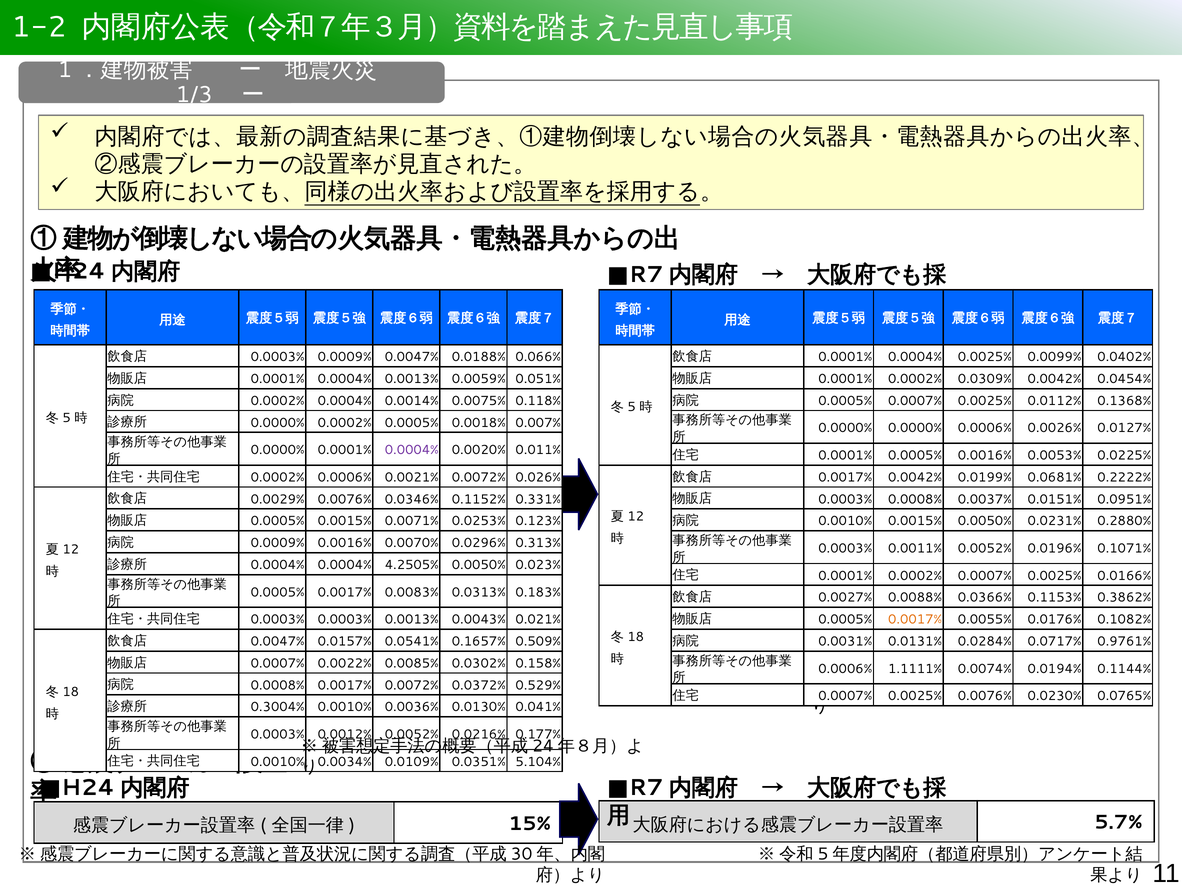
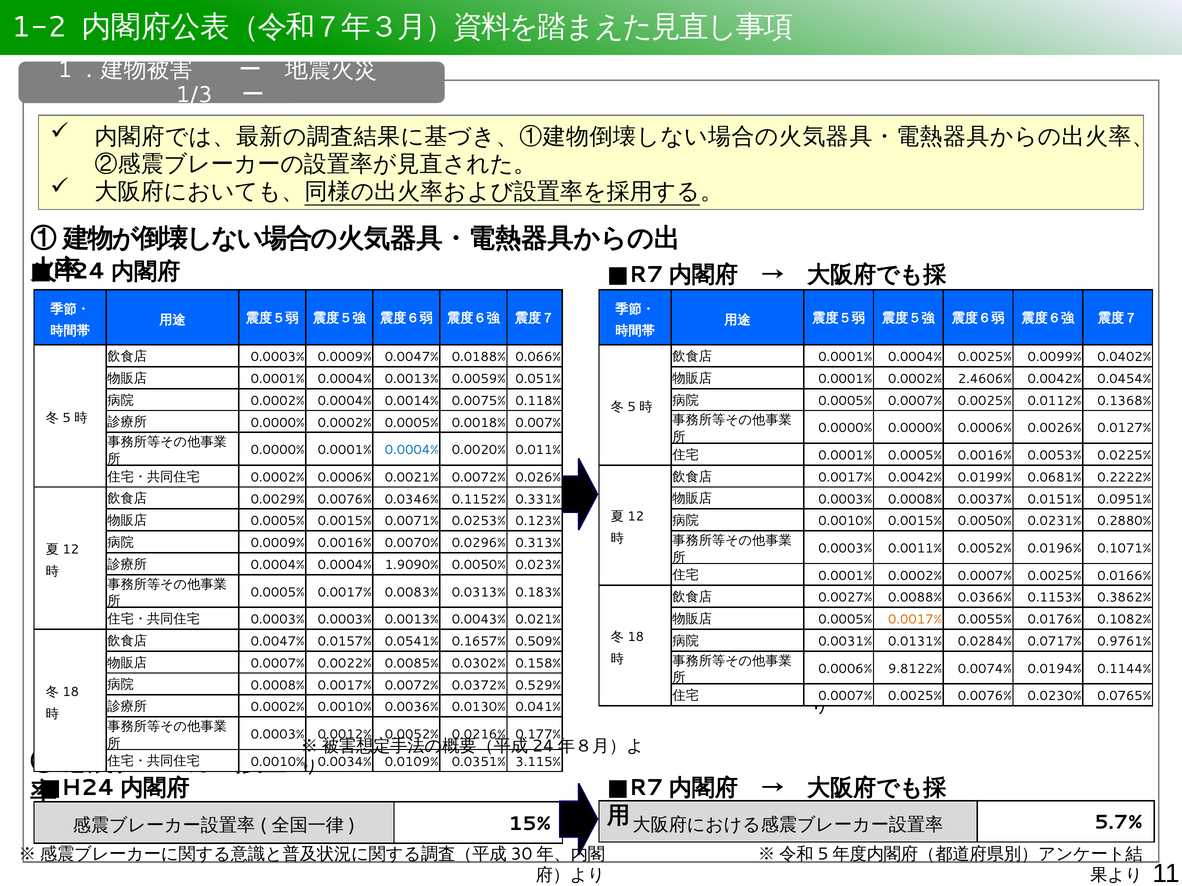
0.0309%: 0.0309% -> 2.4606%
0.0004% at (412, 450) colour: purple -> blue
4.2505%: 4.2505% -> 1.9090%
1.1111%: 1.1111% -> 9.8122%
0.3004% at (278, 708): 0.3004% -> 0.0002%
5.104%: 5.104% -> 3.115%
